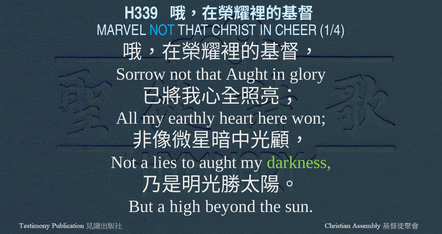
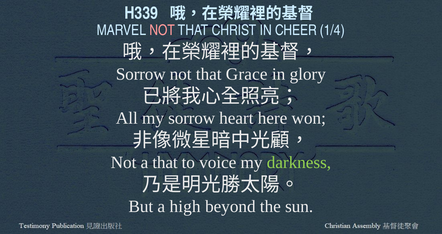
NOT at (162, 30) colour: light blue -> pink
that Aught: Aught -> Grace
my earthly: earthly -> sorrow
a lies: lies -> that
to aught: aught -> voice
